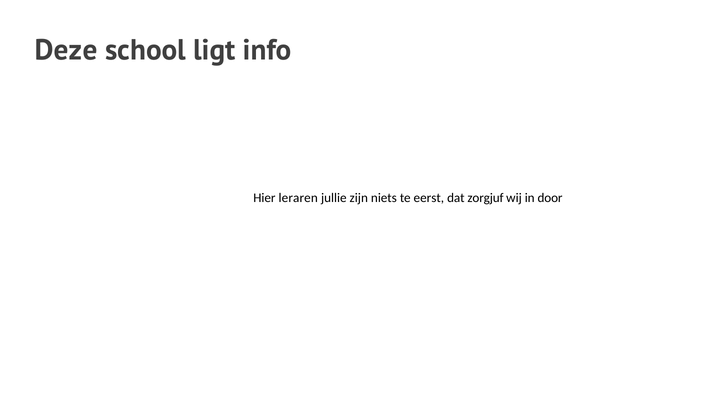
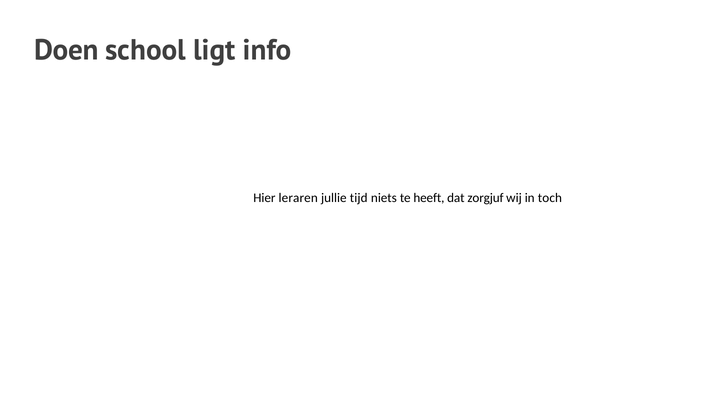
Deze: Deze -> Doen
zijn: zijn -> tijd
eerst: eerst -> heeft
door: door -> toch
